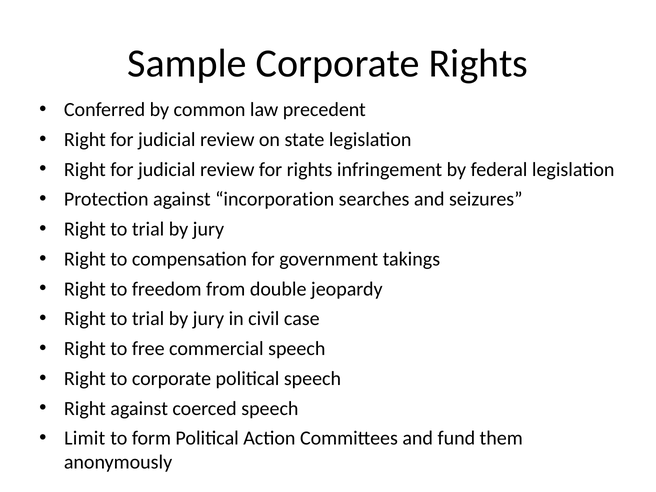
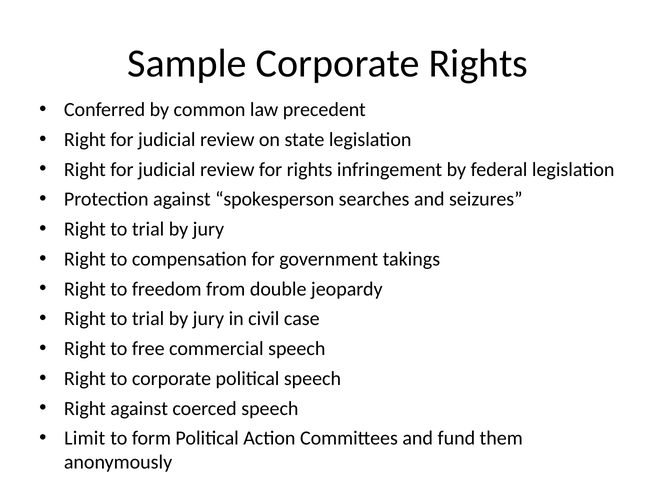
incorporation: incorporation -> spokesperson
